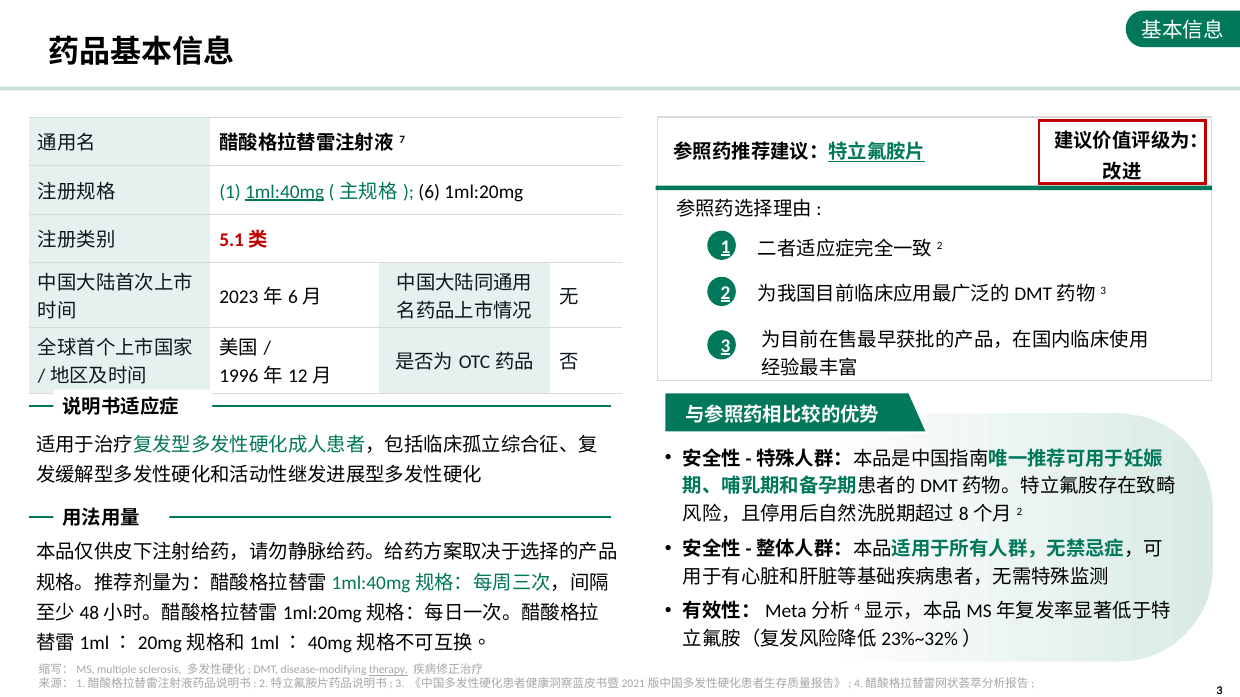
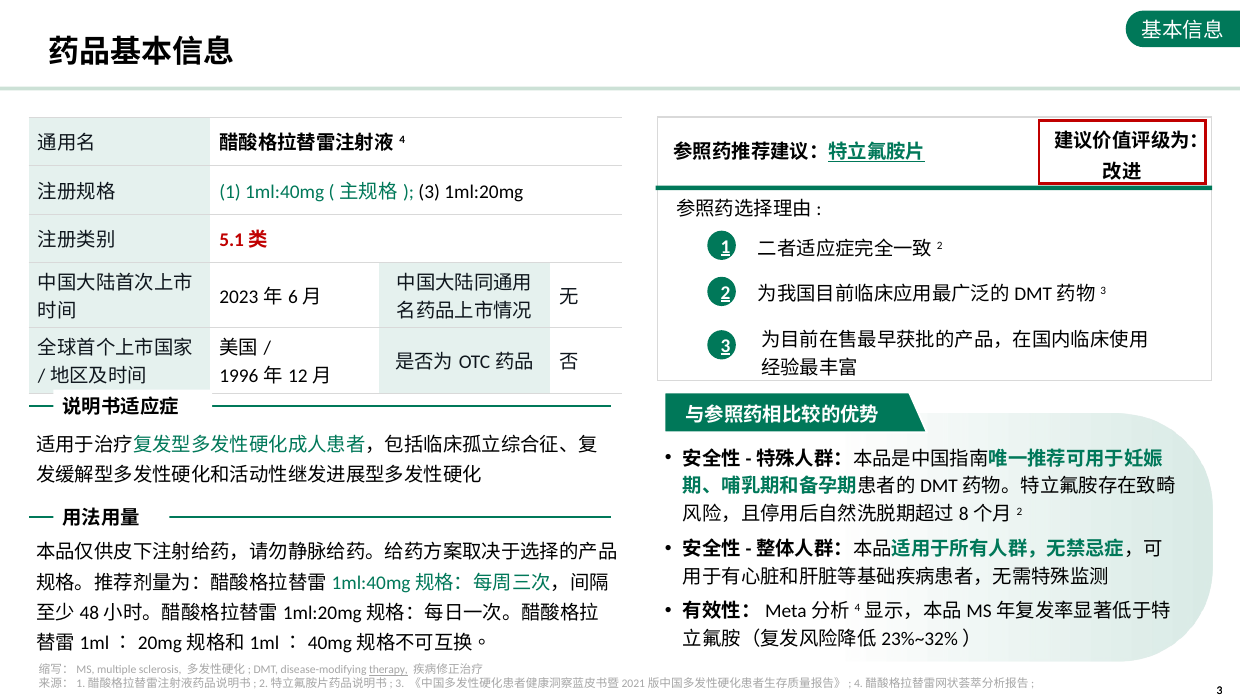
7: 7 -> 4
1ml:40mg underline: present -> none
6 at (429, 192): 6 -> 3
